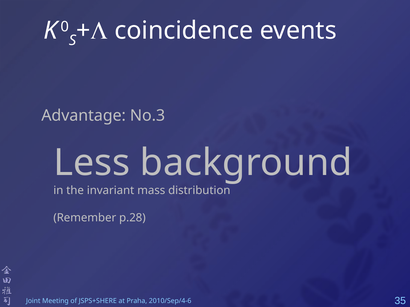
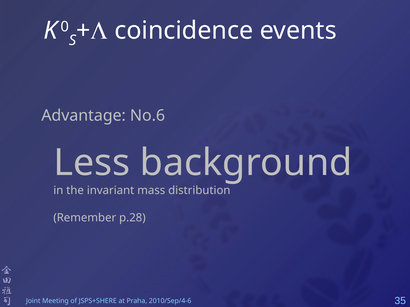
No.3: No.3 -> No.6
